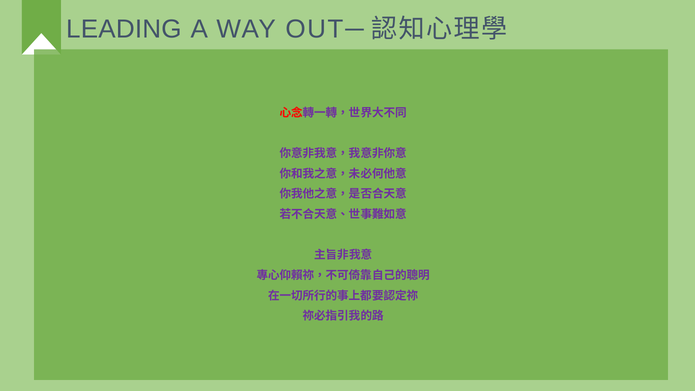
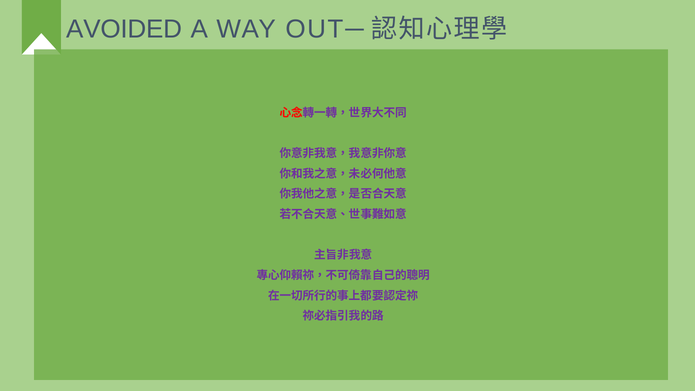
LEADING: LEADING -> AVOIDED
